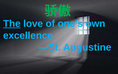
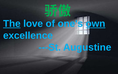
own underline: none -> present
